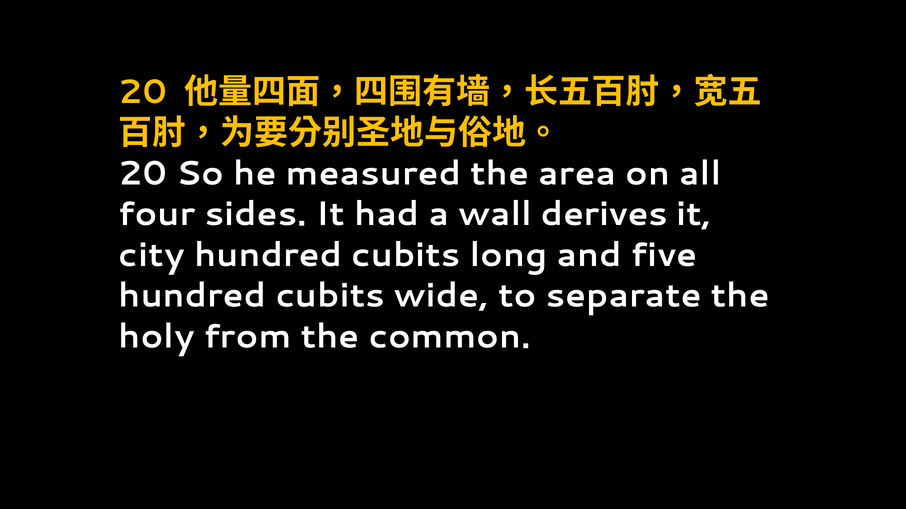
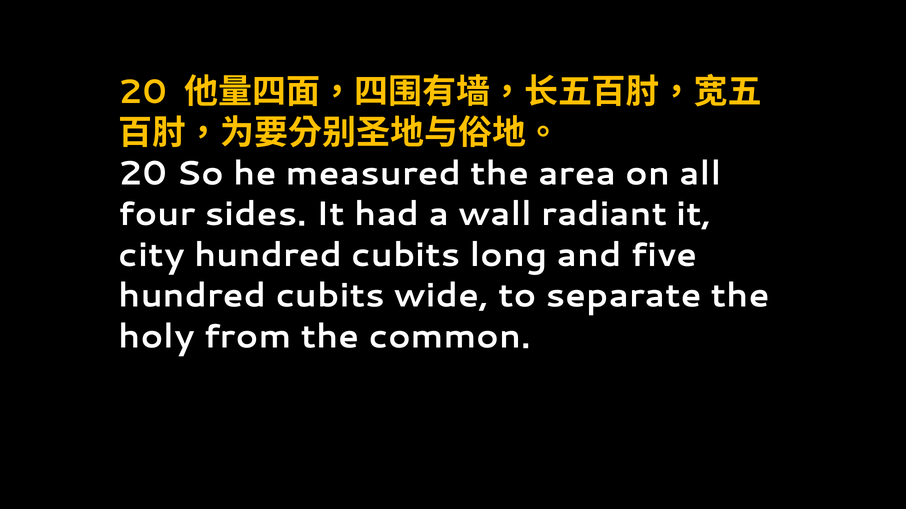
derives: derives -> radiant
